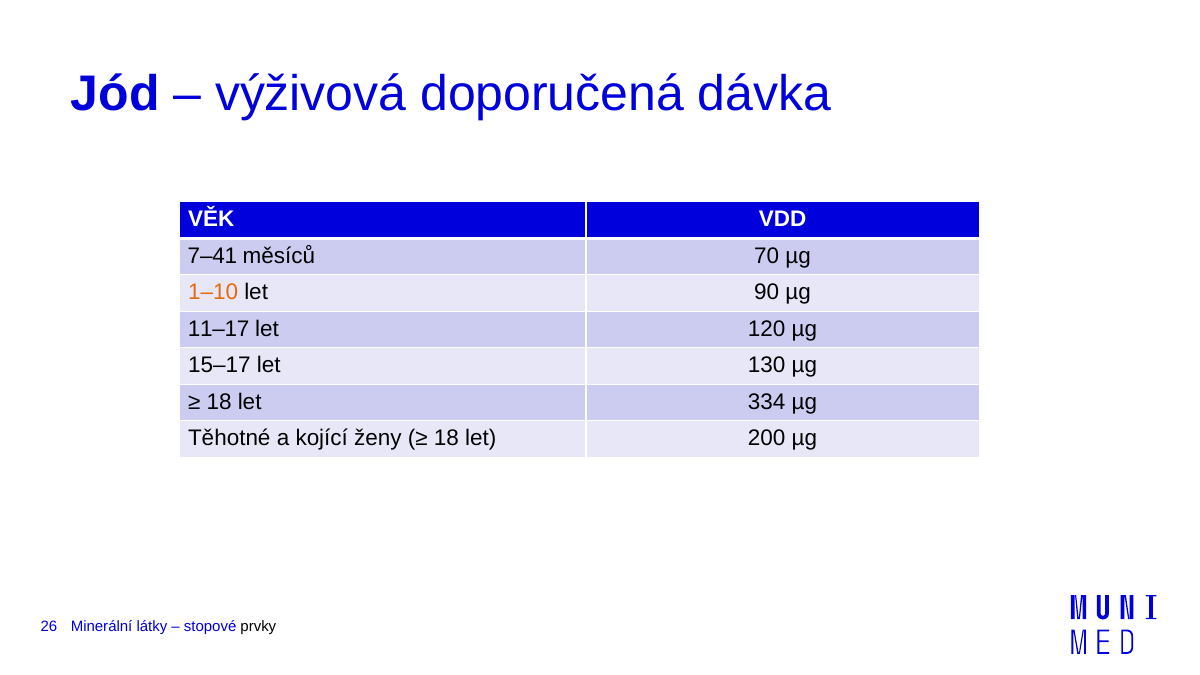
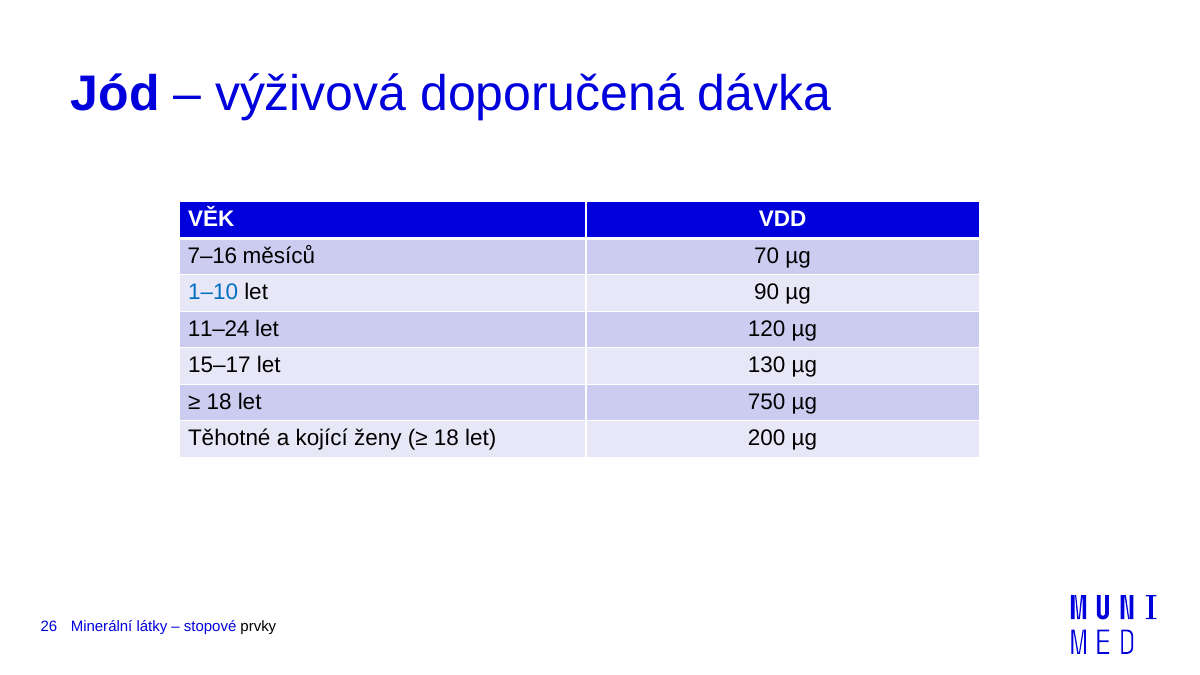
7–41: 7–41 -> 7–16
1–10 colour: orange -> blue
11–17: 11–17 -> 11–24
334: 334 -> 750
